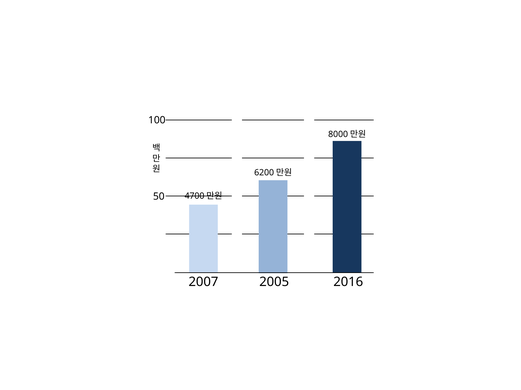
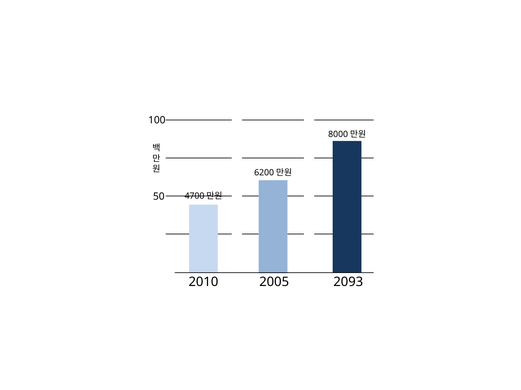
2007: 2007 -> 2010
2016: 2016 -> 2093
